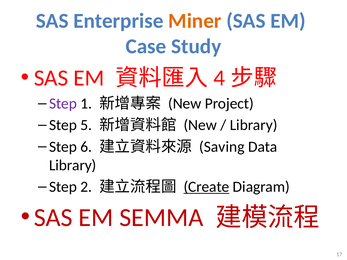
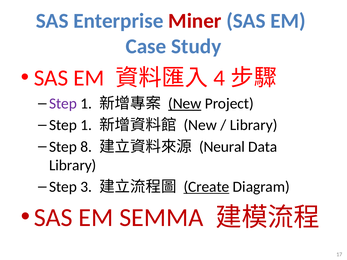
Miner colour: orange -> red
New at (185, 104) underline: none -> present
5 at (86, 125): 5 -> 1
6: 6 -> 8
Saving: Saving -> Neural
2: 2 -> 3
